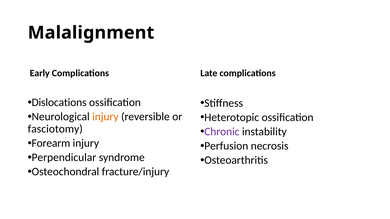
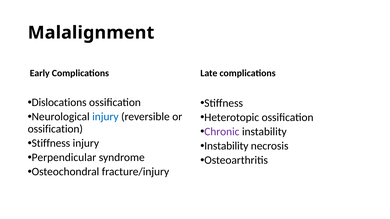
injury at (105, 117) colour: orange -> blue
fasciotomy at (55, 129): fasciotomy -> ossification
Forearm at (51, 143): Forearm -> Stiffness
Perfusion at (226, 146): Perfusion -> Instability
